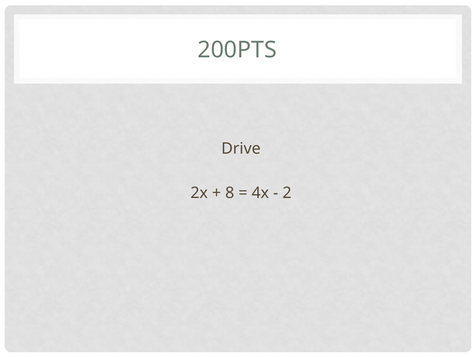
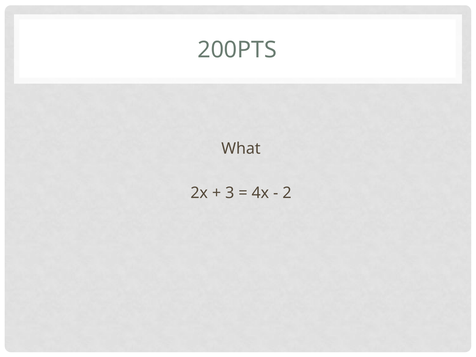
Drive: Drive -> What
8: 8 -> 3
